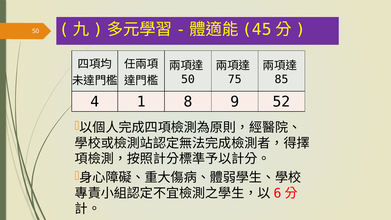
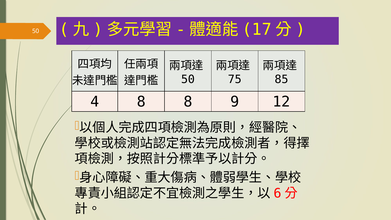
45: 45 -> 17
4 1: 1 -> 8
52: 52 -> 12
